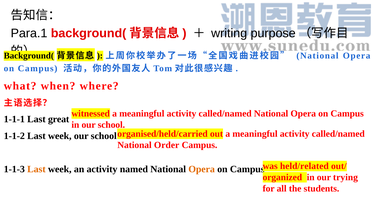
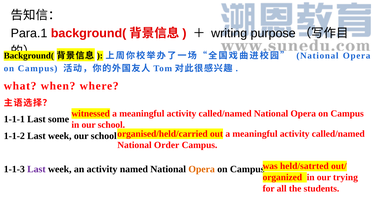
great: great -> some
held/related: held/related -> held/satrted
Last at (36, 170) colour: orange -> purple
